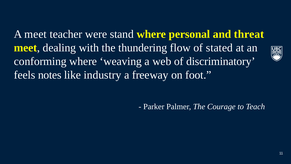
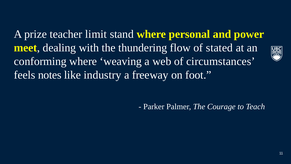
A meet: meet -> prize
were: were -> limit
threat: threat -> power
discriminatory: discriminatory -> circumstances
